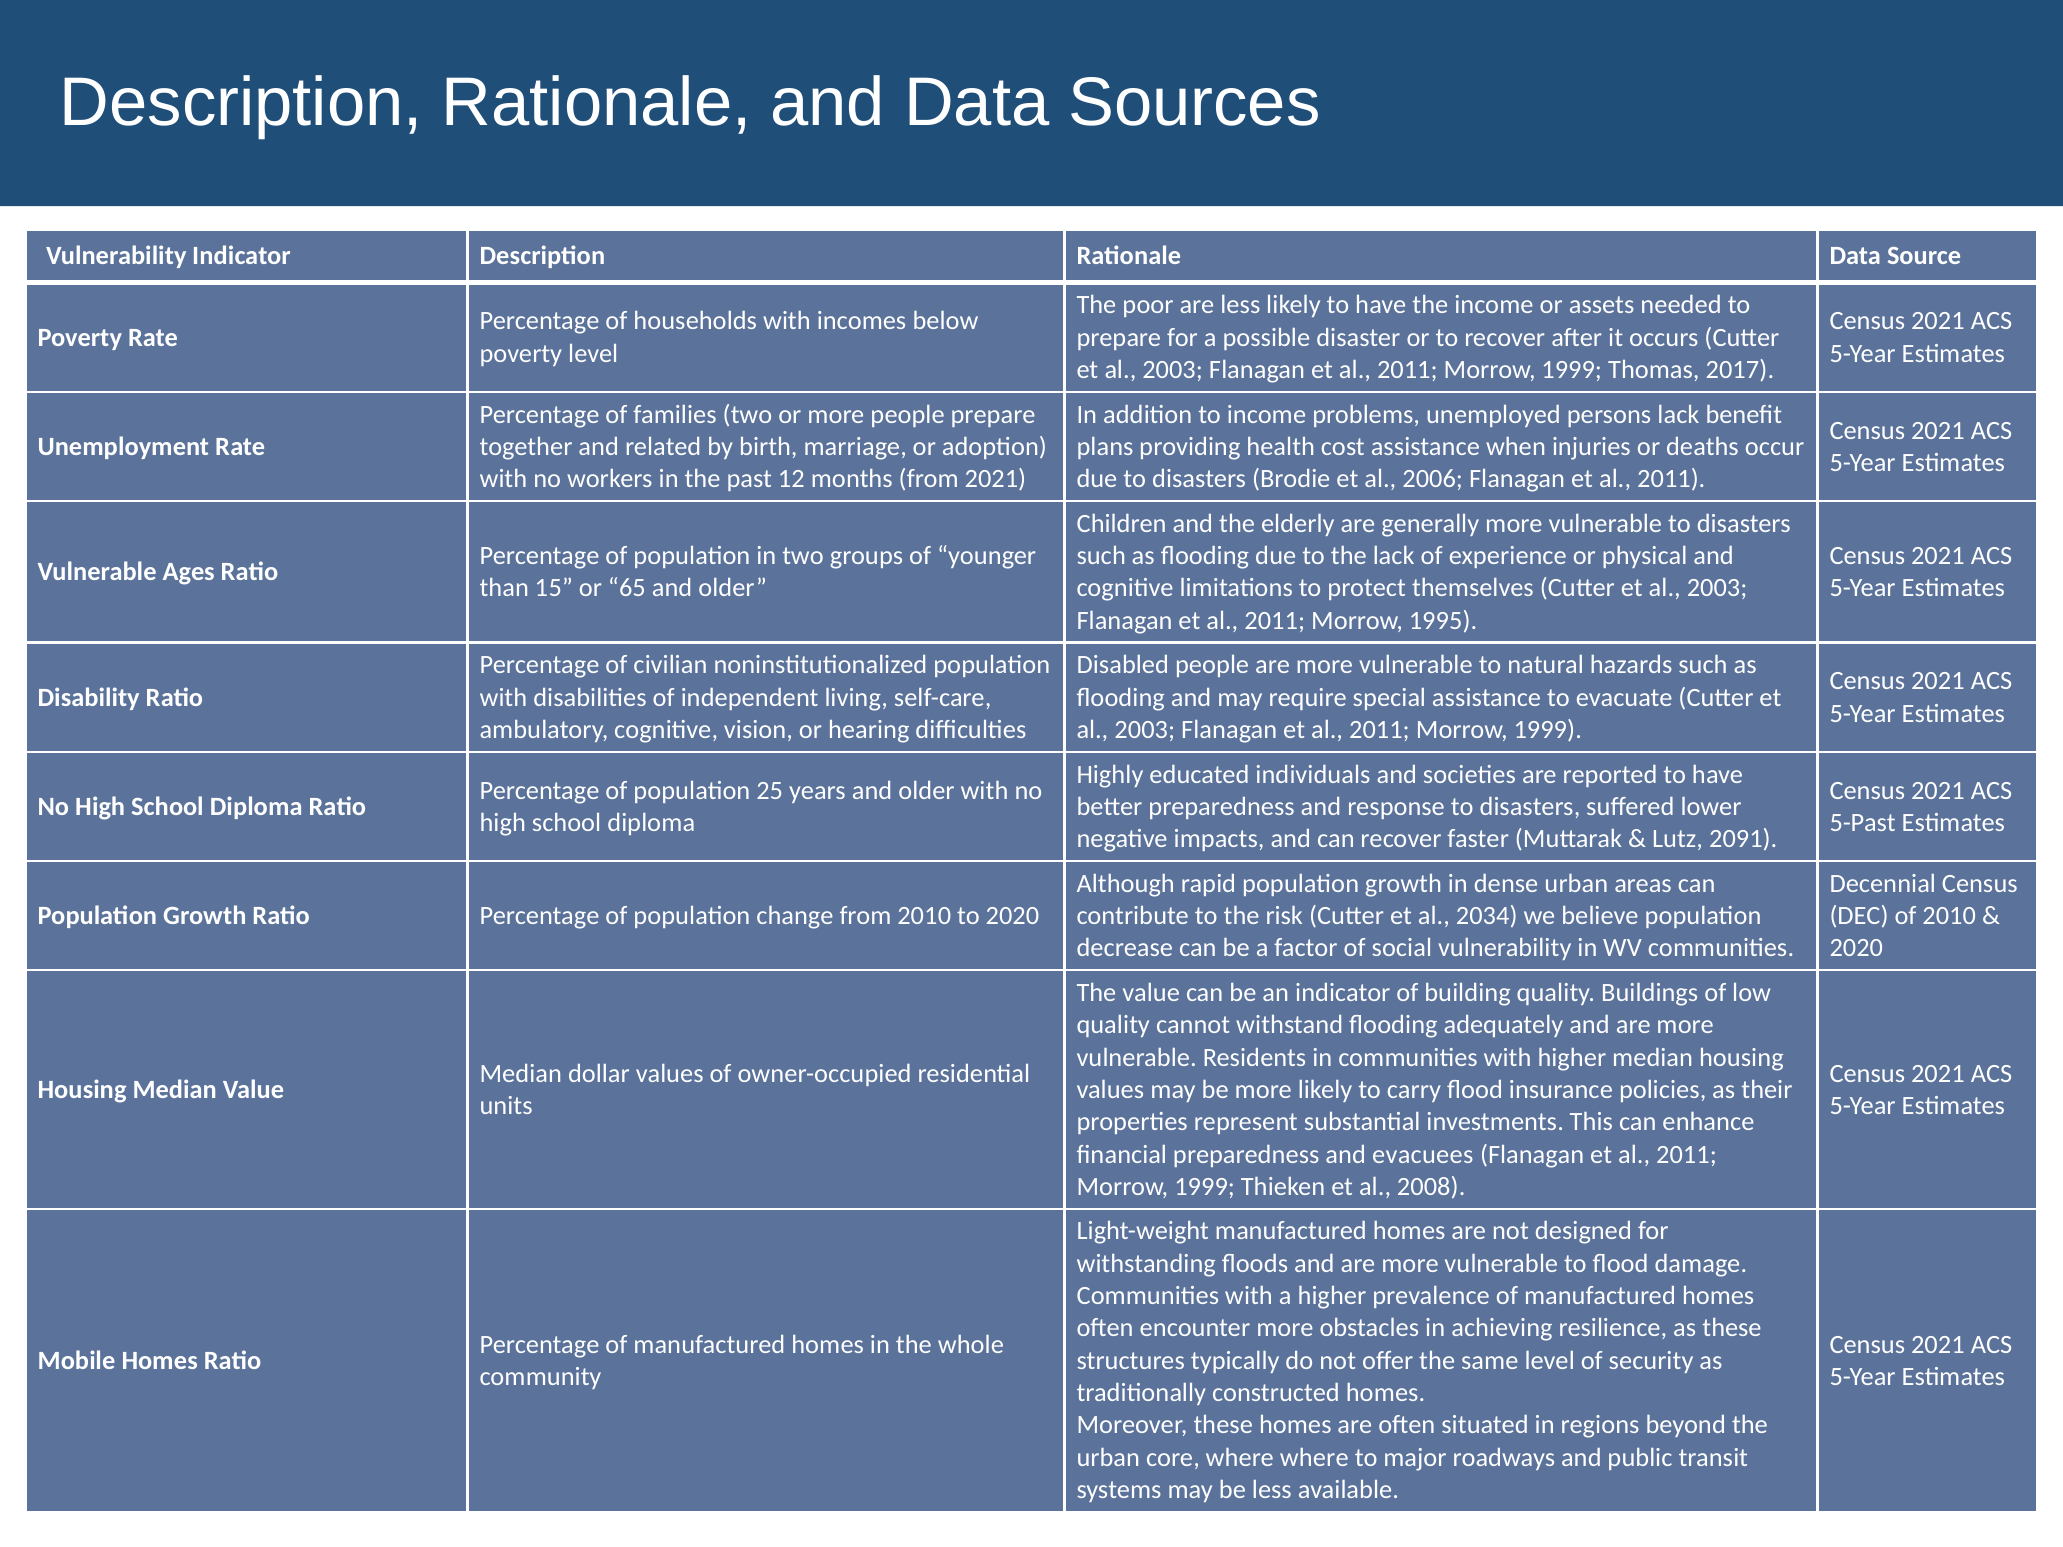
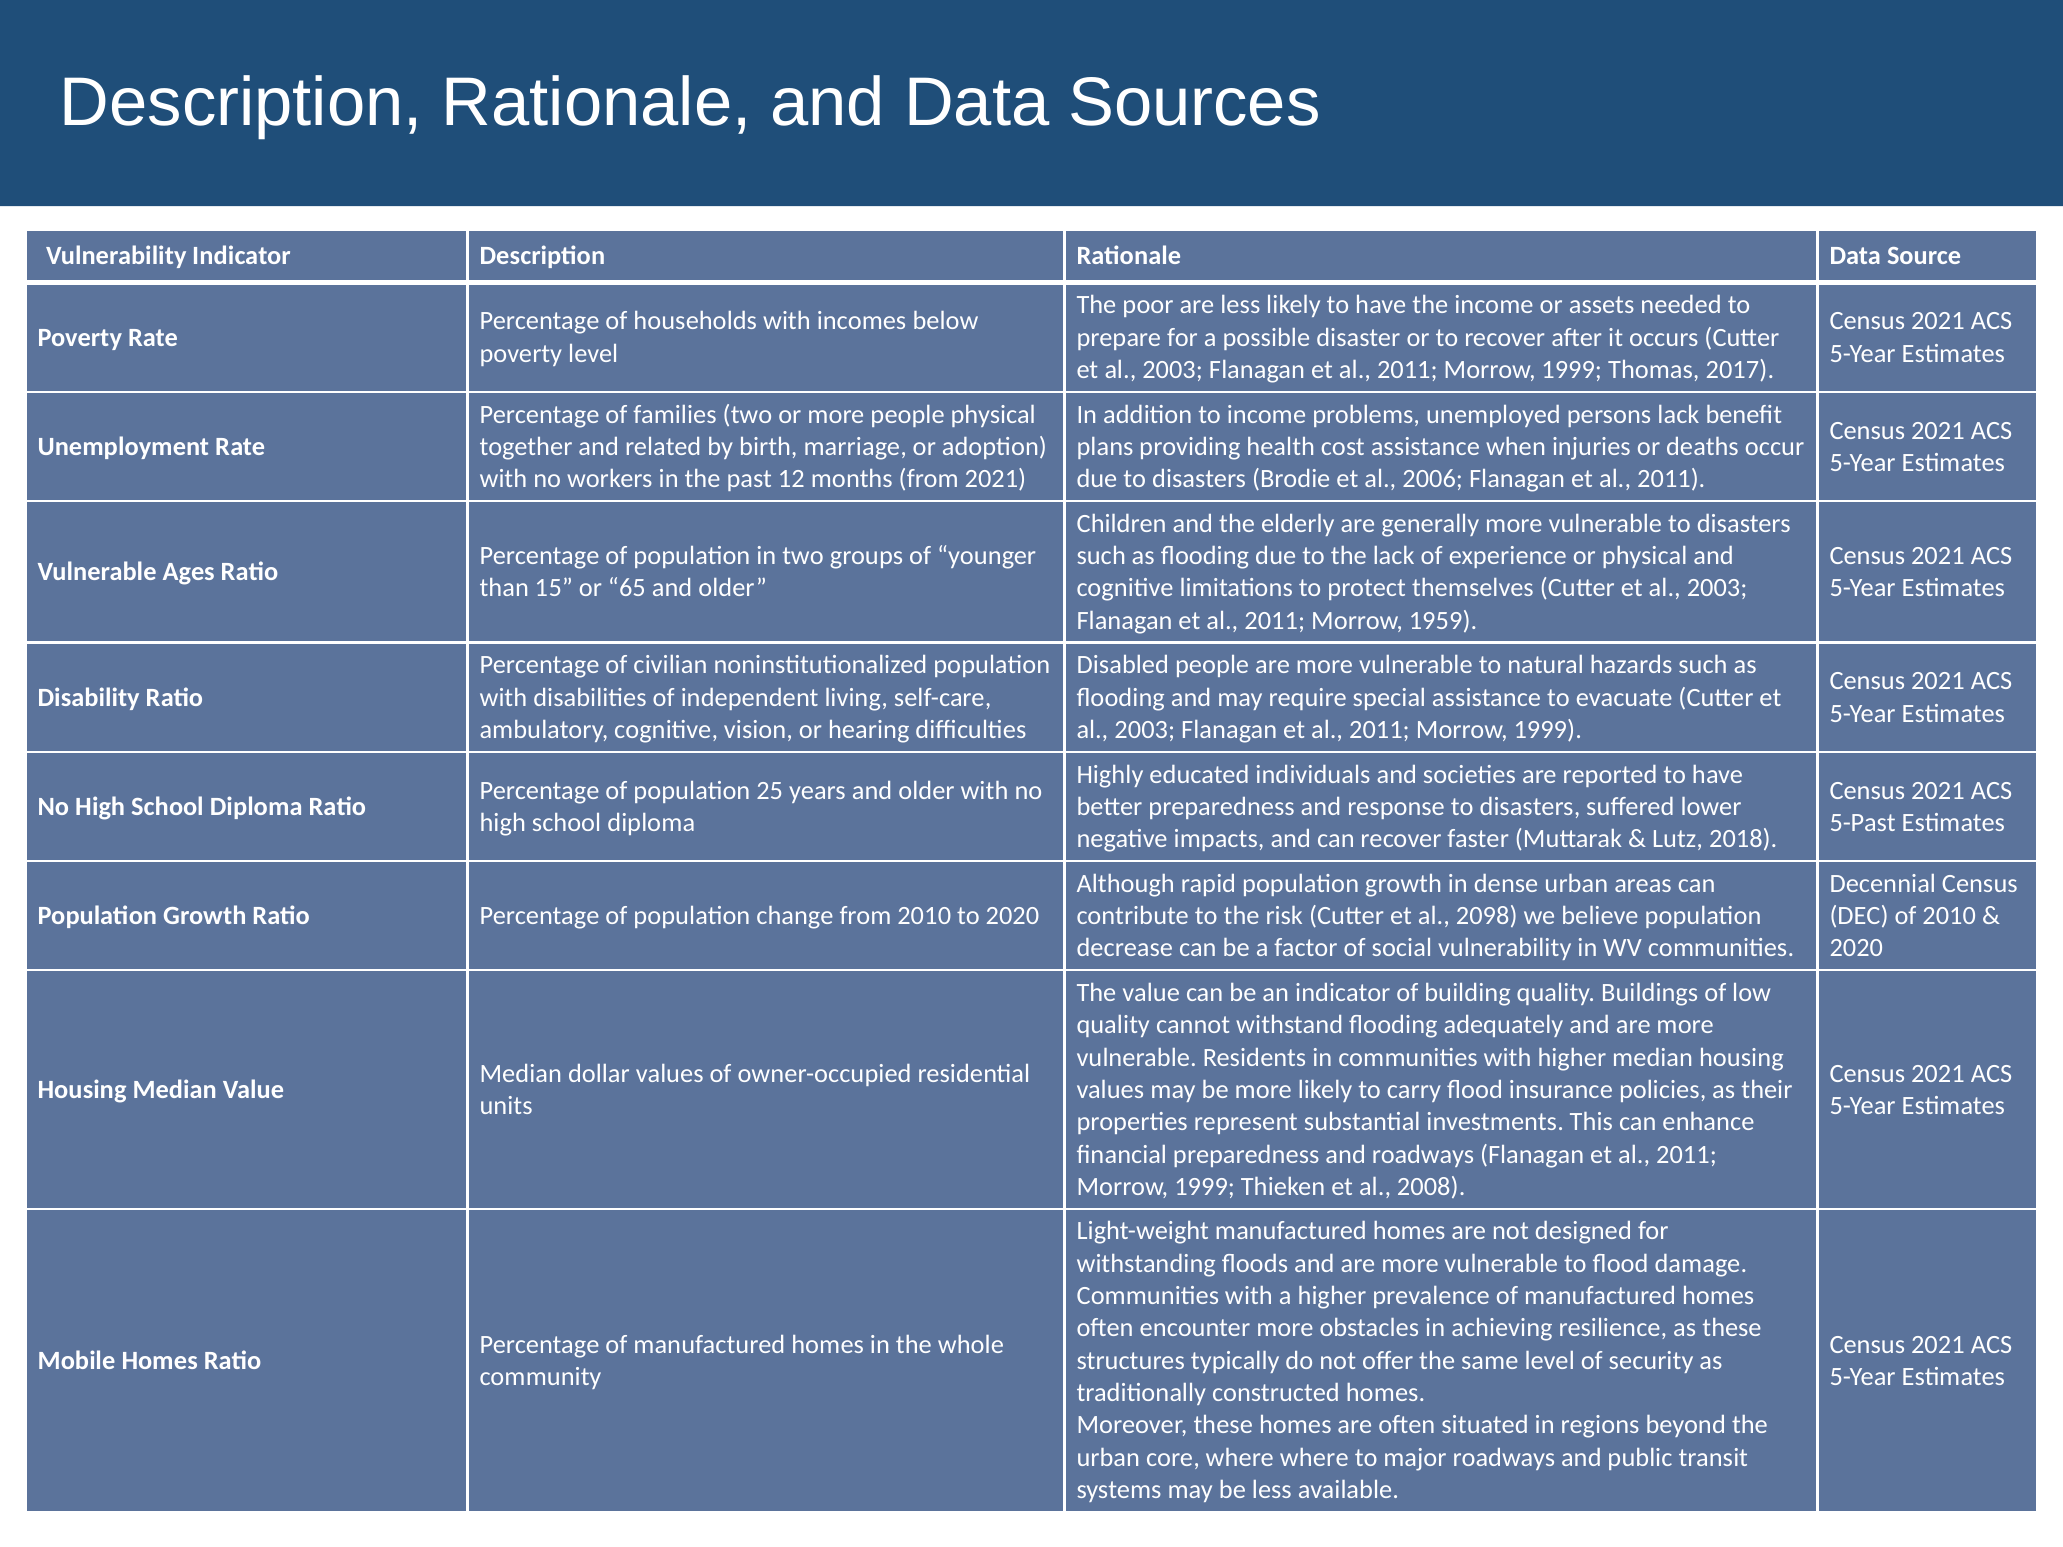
people prepare: prepare -> physical
1995: 1995 -> 1959
2091: 2091 -> 2018
2034: 2034 -> 2098
and evacuees: evacuees -> roadways
